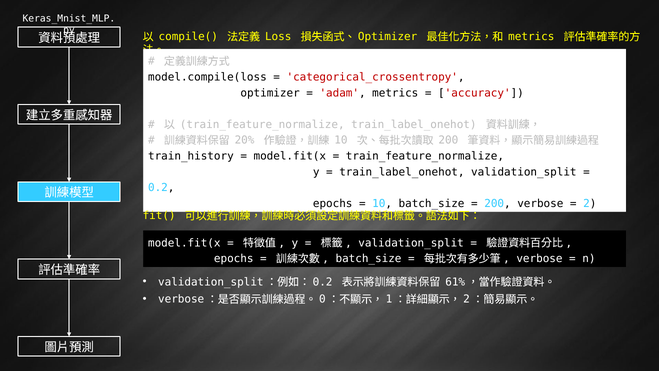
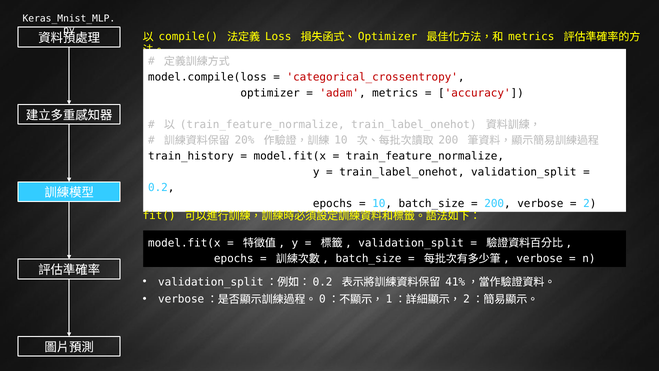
61%: 61% -> 41%
